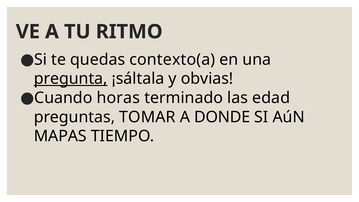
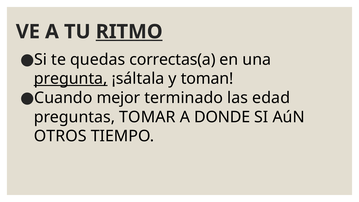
RITMO underline: none -> present
contexto(a: contexto(a -> correctas(a
obvias: obvias -> toman
horas: horas -> mejor
MAPAS: MAPAS -> OTROS
